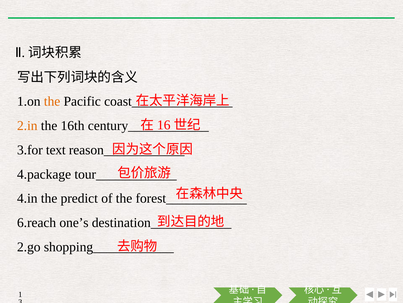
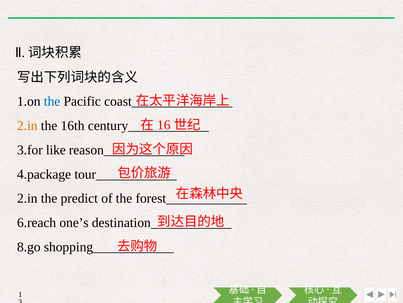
the at (52, 101) colour: orange -> blue
text: text -> like
4.in at (27, 198): 4.in -> 2.in
2.go: 2.go -> 8.go
